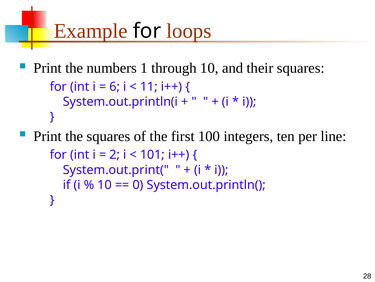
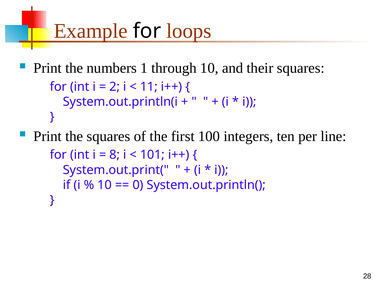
6: 6 -> 2
2: 2 -> 8
